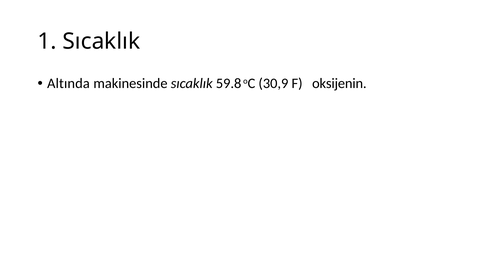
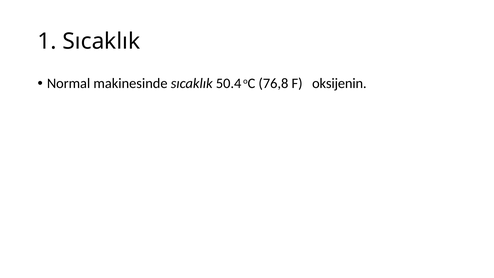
Altında: Altında -> Normal
59.8: 59.8 -> 50.4
30,9: 30,9 -> 76,8
